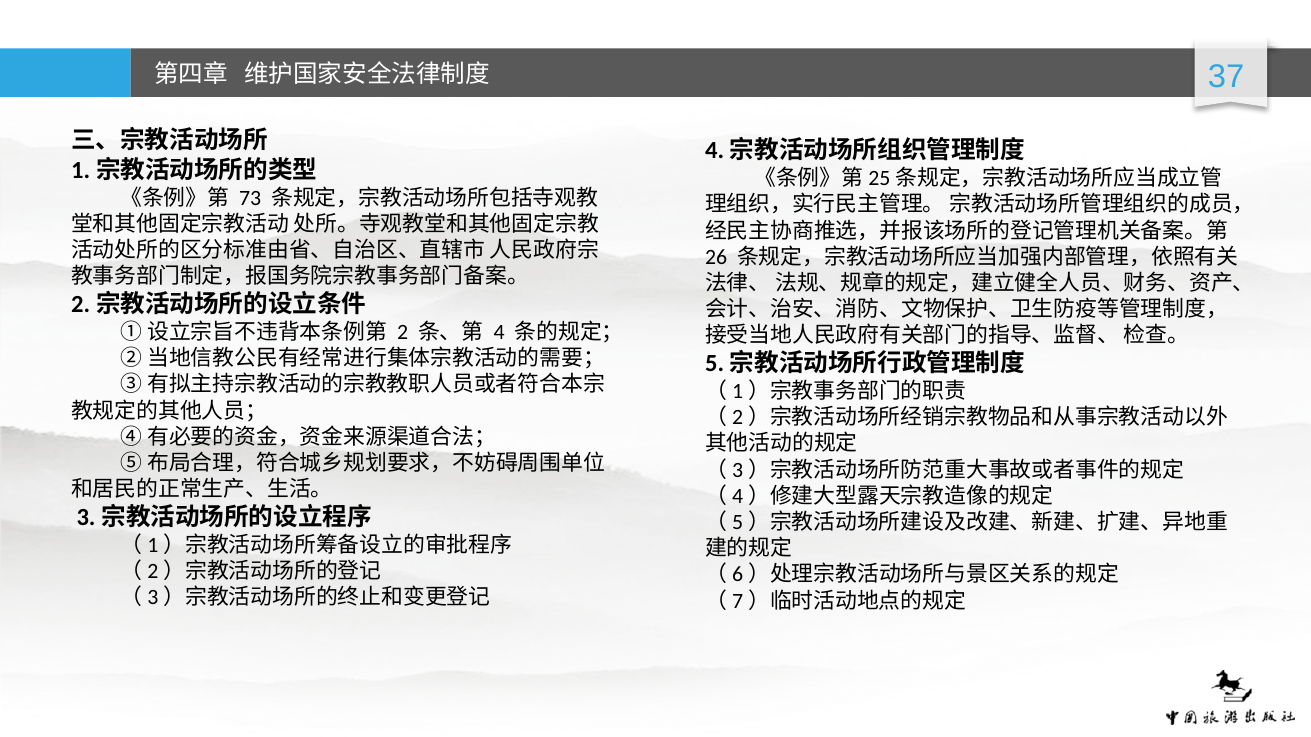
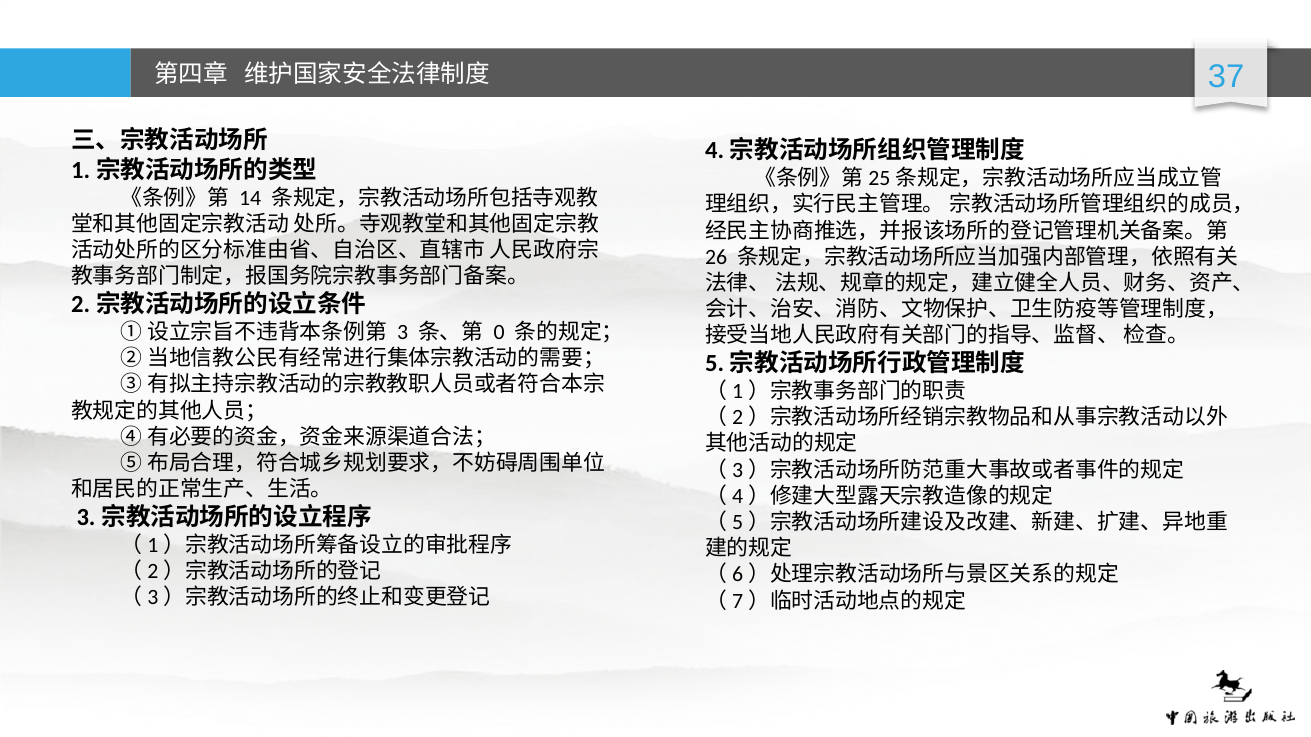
73: 73 -> 14
2: 2 -> 3
4: 4 -> 0
